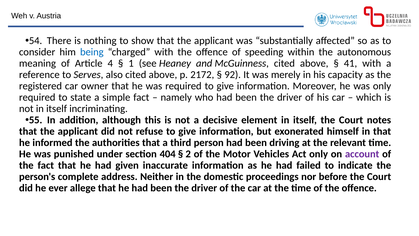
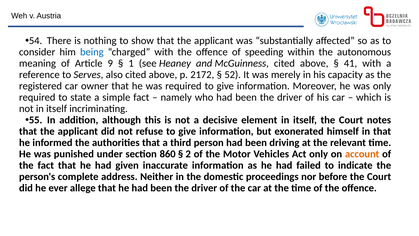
4: 4 -> 9
92: 92 -> 52
404: 404 -> 860
account colour: purple -> orange
